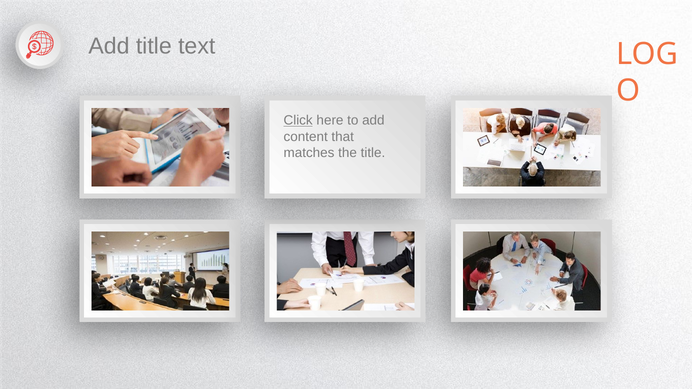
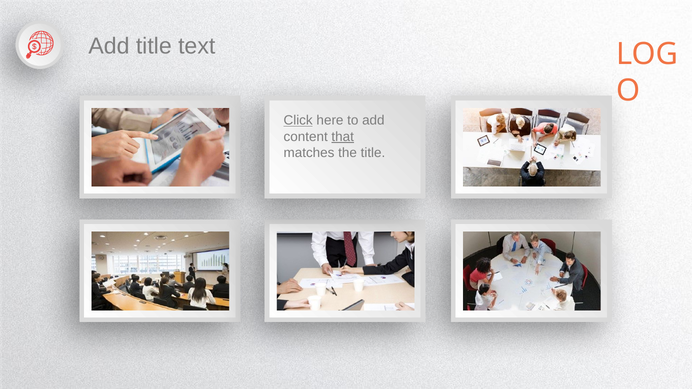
that underline: none -> present
